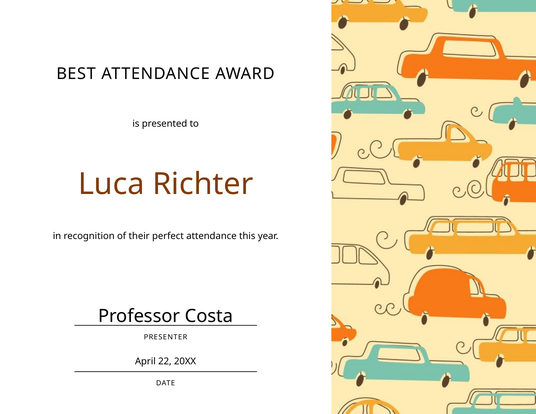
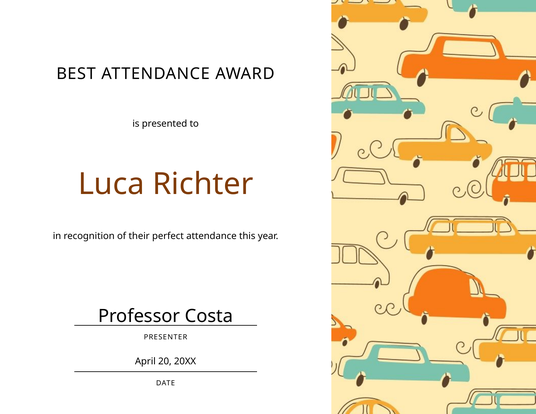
22: 22 -> 20
